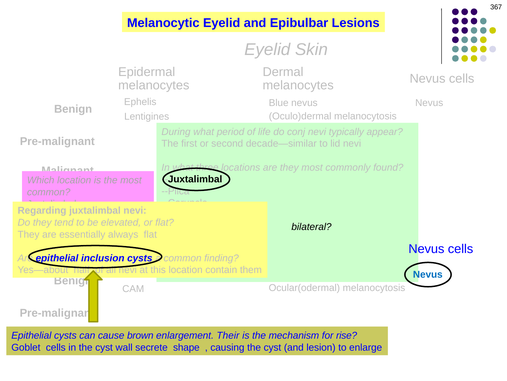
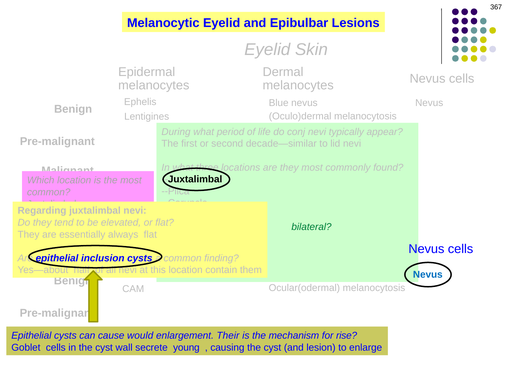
bilateral colour: black -> green
brown: brown -> would
shape: shape -> young
